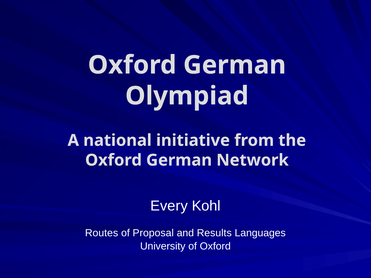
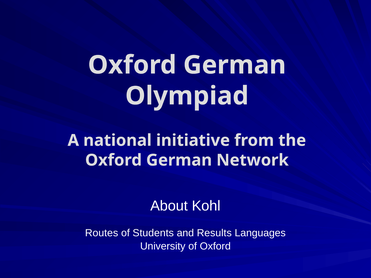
Every: Every -> About
Proposal: Proposal -> Students
